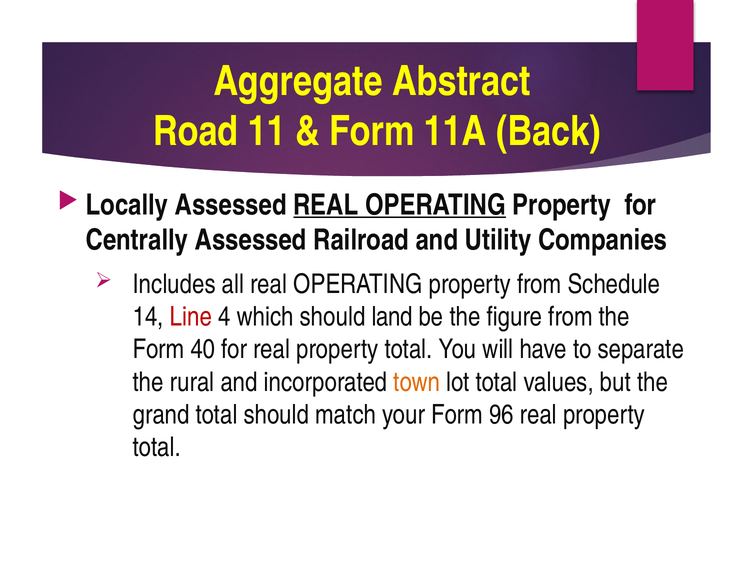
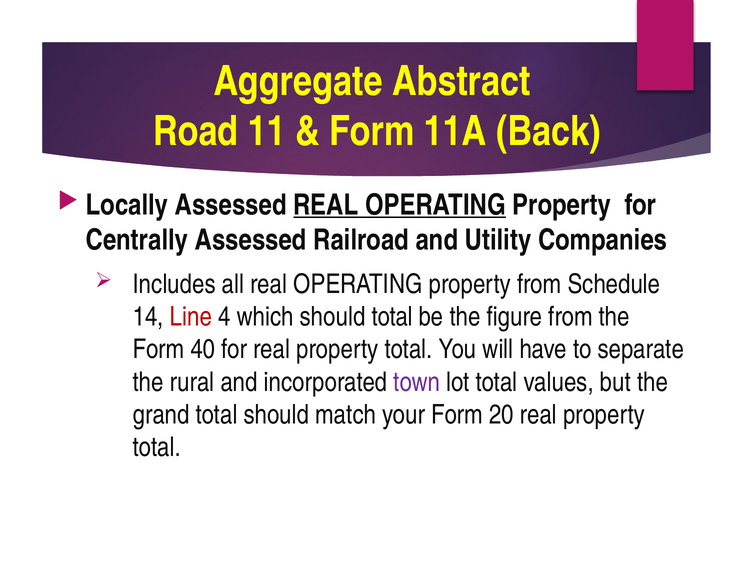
should land: land -> total
town colour: orange -> purple
96: 96 -> 20
